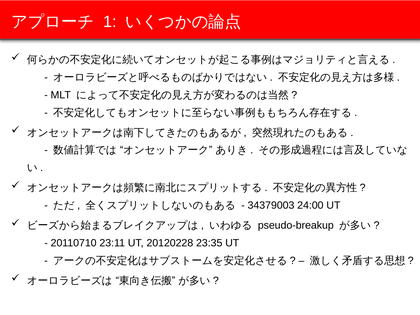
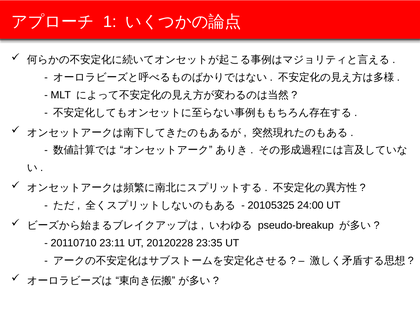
34379003: 34379003 -> 20105325
